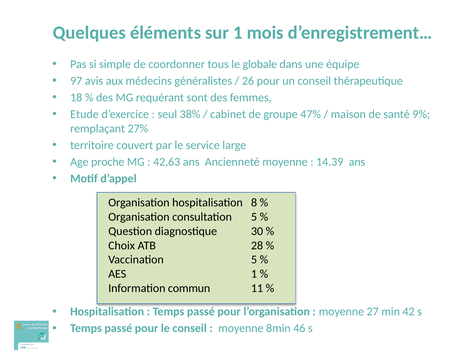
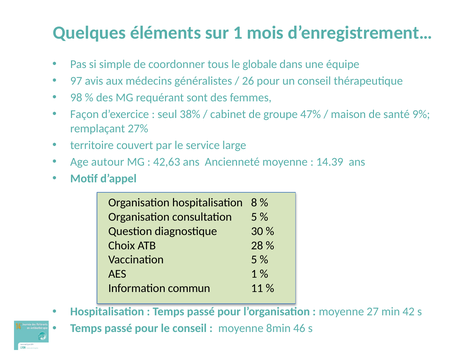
18: 18 -> 98
Etude: Etude -> Façon
proche: proche -> autour
